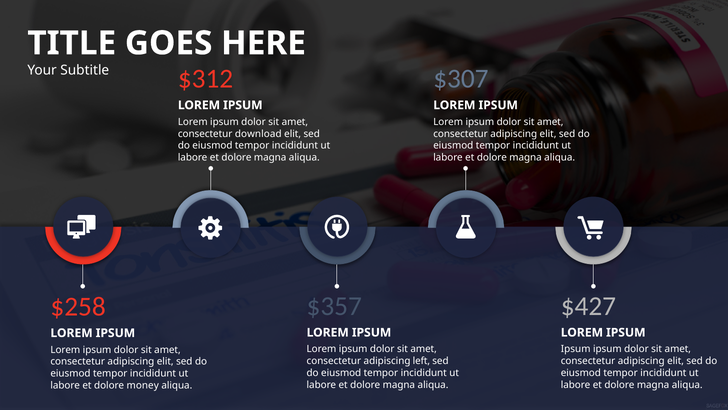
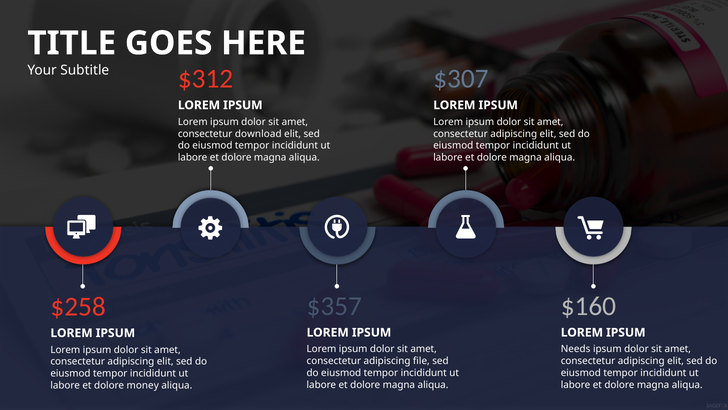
$427: $427 -> $160
Ipsum at (576, 349): Ipsum -> Needs
left: left -> file
